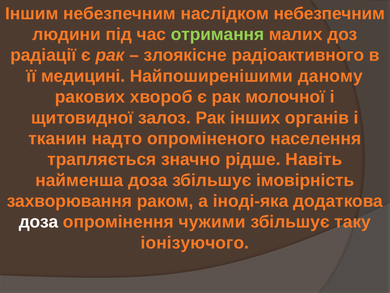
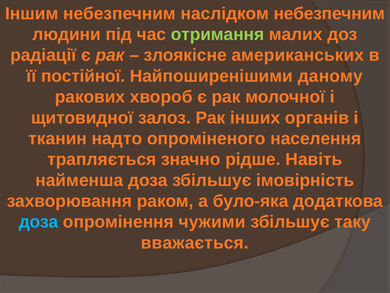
радіоактивного: радіоактивного -> американських
медицині: медицині -> постійної
іноді-яка: іноді-яка -> було-яка
доза at (39, 222) colour: white -> light blue
іонізуючого: іонізуючого -> вважається
